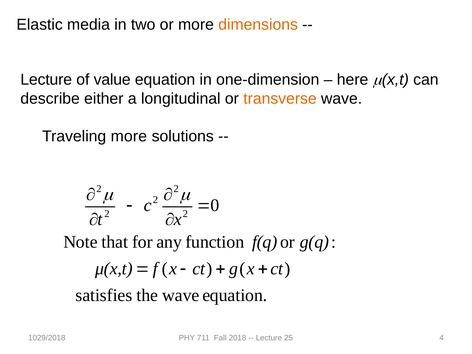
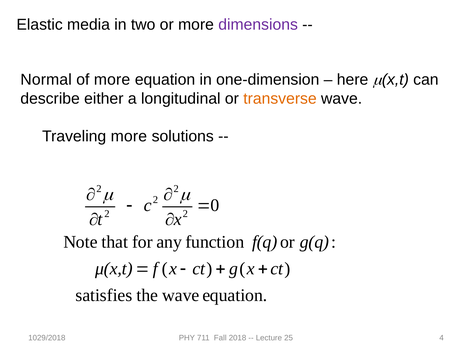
dimensions colour: orange -> purple
Lecture at (46, 80): Lecture -> Normal
of value: value -> more
